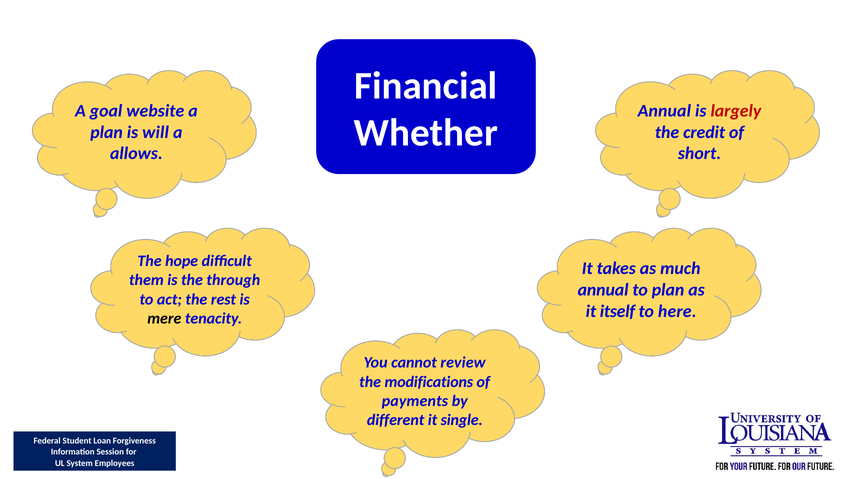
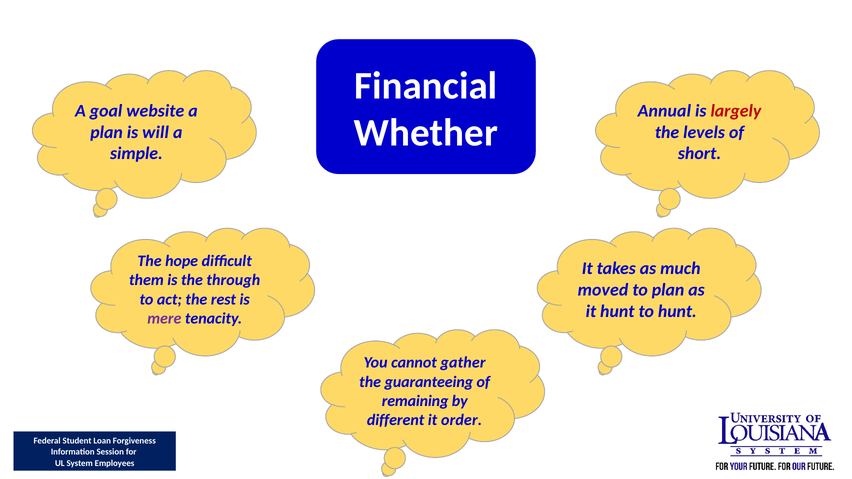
credit: credit -> levels
allows: allows -> simple
annual at (603, 290): annual -> moved
it itself: itself -> hunt
to here: here -> hunt
mere colour: black -> purple
review: review -> gather
modifications: modifications -> guaranteeing
payments: payments -> remaining
single: single -> order
